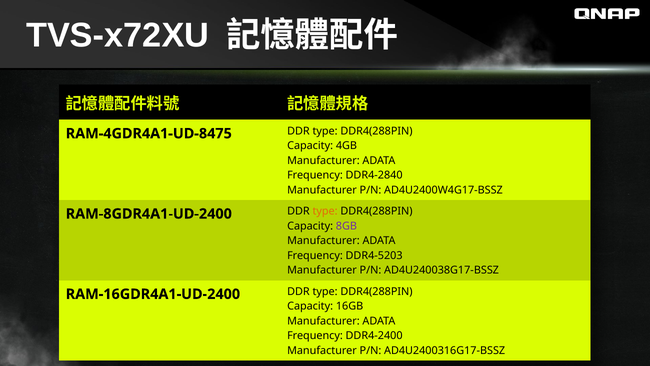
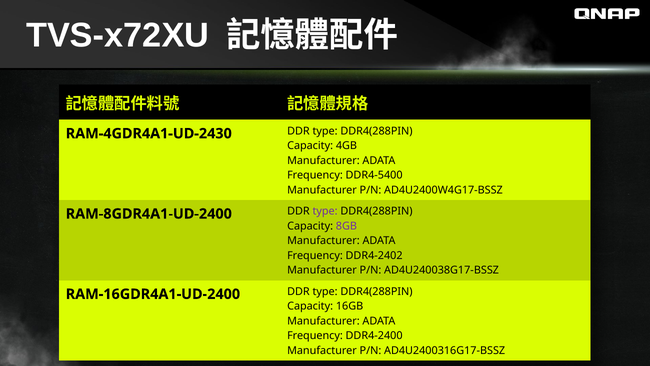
RAM-4GDR4A1-UD-8475: RAM-4GDR4A1-UD-8475 -> RAM-4GDR4A1-UD-2430
DDR4-2840: DDR4-2840 -> DDR4-5400
type at (325, 211) colour: orange -> purple
DDR4-5203: DDR4-5203 -> DDR4-2402
